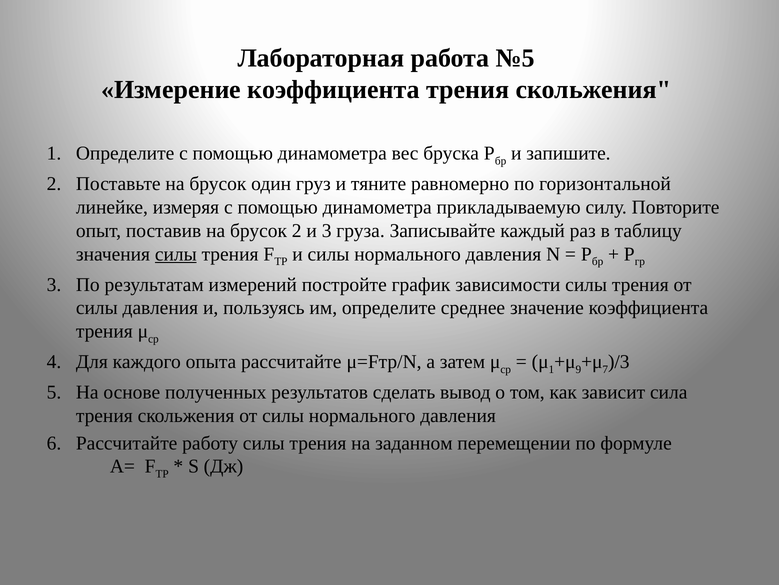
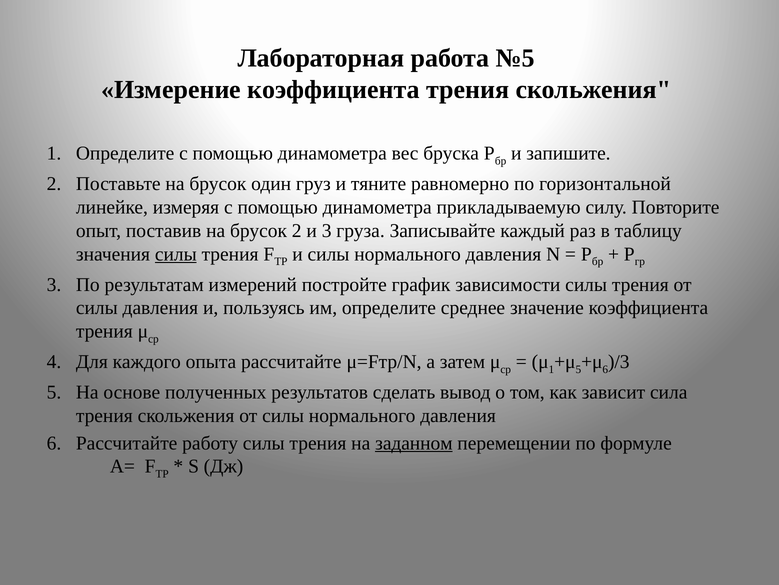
9 at (578, 369): 9 -> 5
7 at (605, 369): 7 -> 6
заданном underline: none -> present
